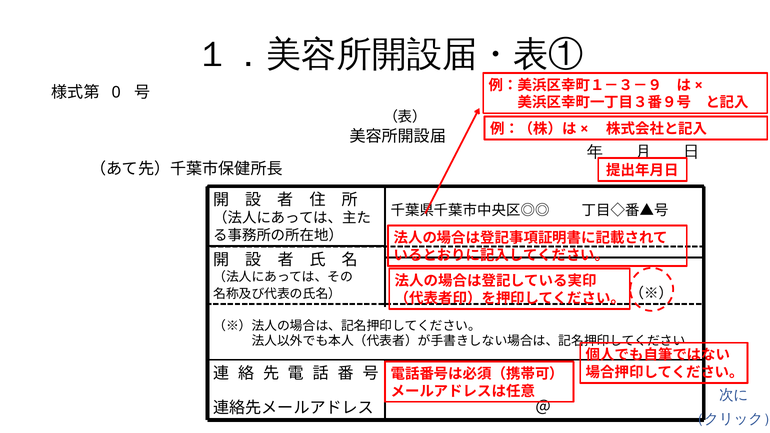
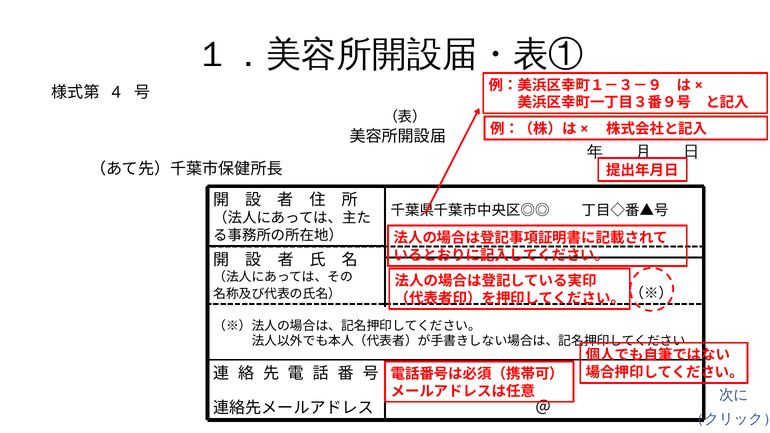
0: 0 -> 4
